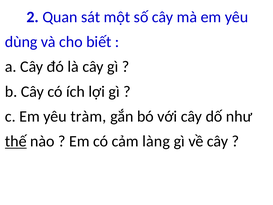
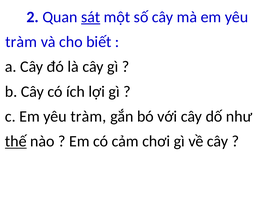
sát underline: none -> present
dùng at (21, 42): dùng -> tràm
làng: làng -> chơi
